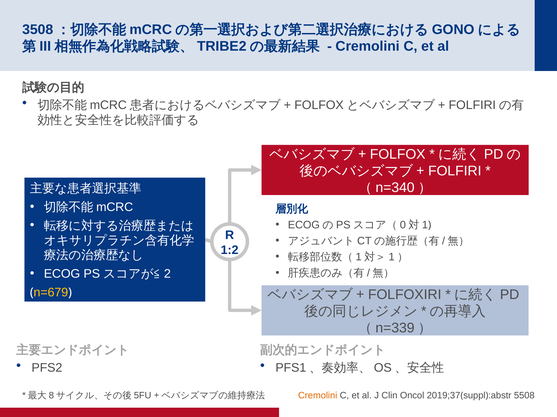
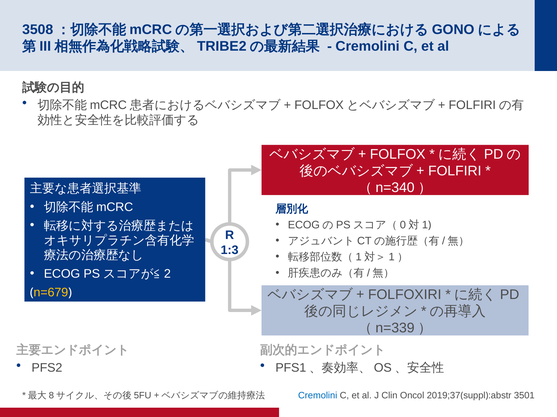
1:2: 1:2 -> 1:3
Cremolini at (318, 396) colour: orange -> blue
5508: 5508 -> 3501
